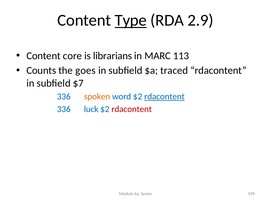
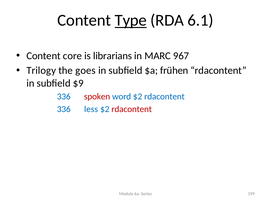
2.9: 2.9 -> 6.1
113: 113 -> 967
Counts: Counts -> Trilogy
traced: traced -> frühen
$7: $7 -> $9
spoken colour: orange -> red
rdacontent at (164, 97) underline: present -> none
luck: luck -> less
